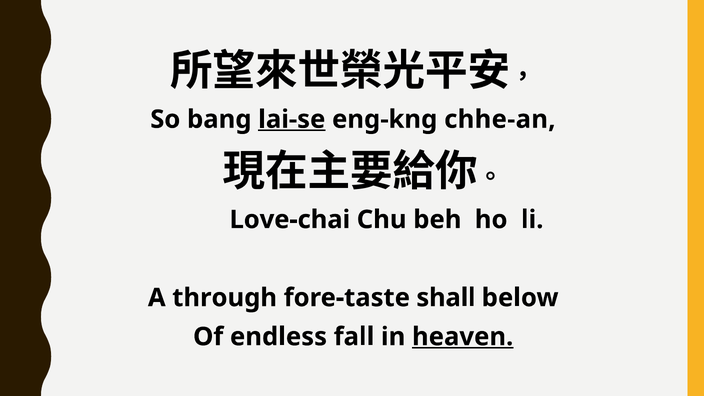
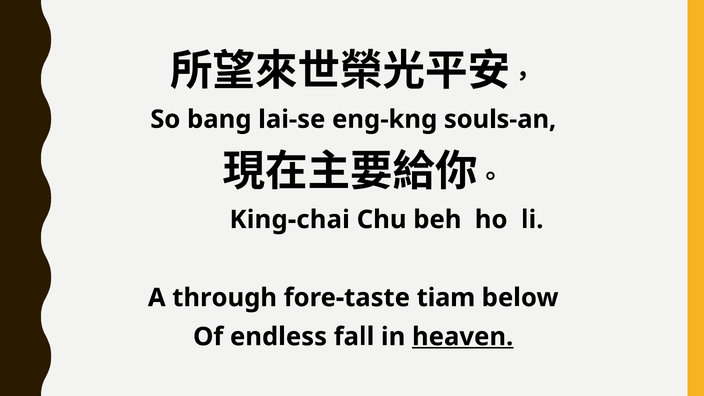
lai-se underline: present -> none
chhe-an: chhe-an -> souls-an
Love-chai: Love-chai -> King-chai
shall: shall -> tiam
